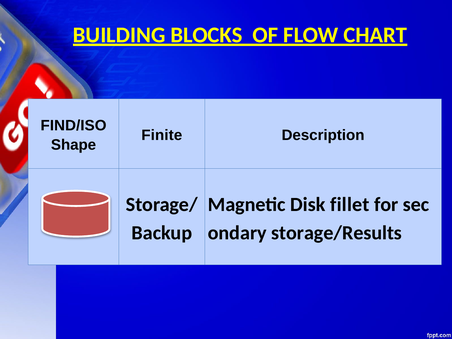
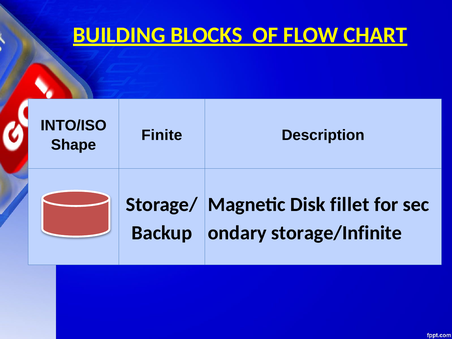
FIND/ISO: FIND/ISO -> INTO/ISO
storage/Results: storage/Results -> storage/Infinite
